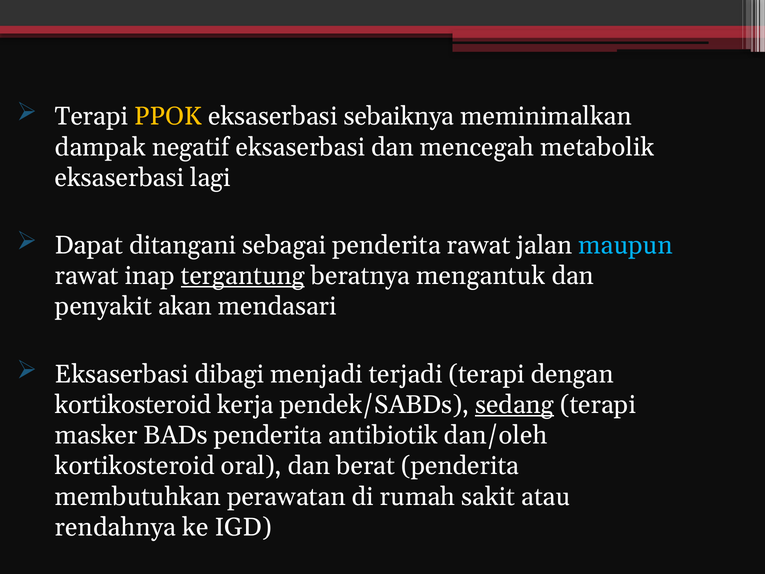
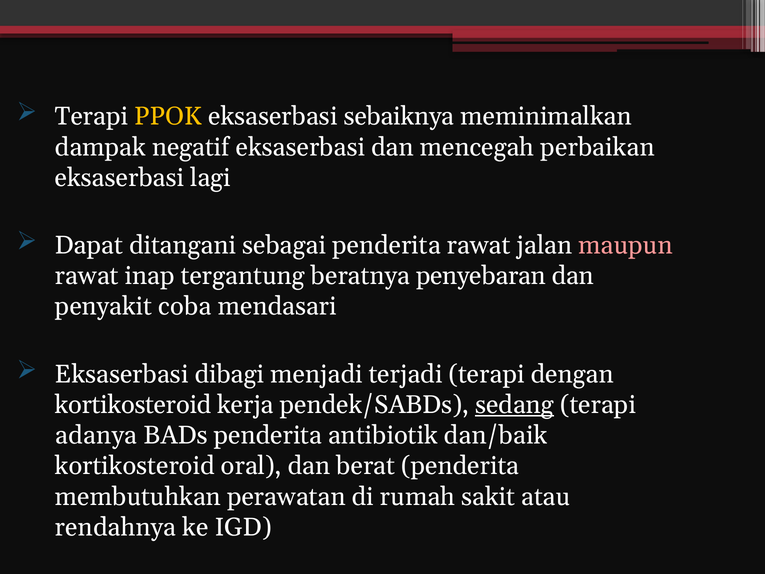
metabolik: metabolik -> perbaikan
maupun colour: light blue -> pink
tergantung underline: present -> none
mengantuk: mengantuk -> penyebaran
akan: akan -> coba
masker: masker -> adanya
dan/oleh: dan/oleh -> dan/baik
